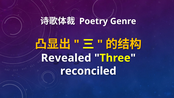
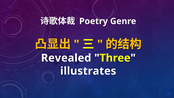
reconciled: reconciled -> illustrates
